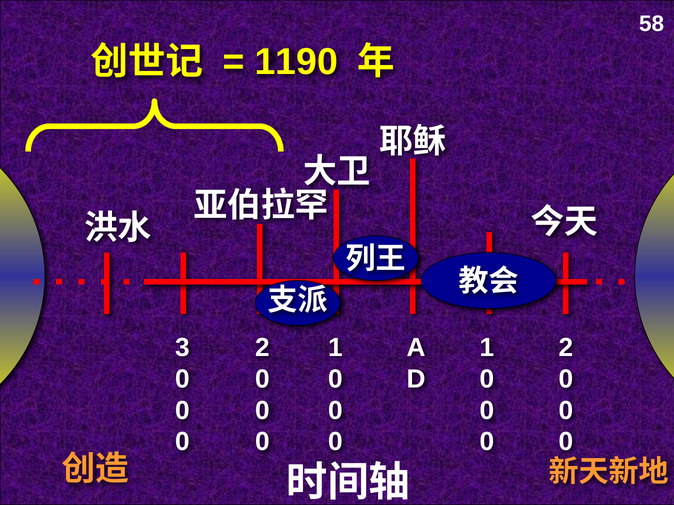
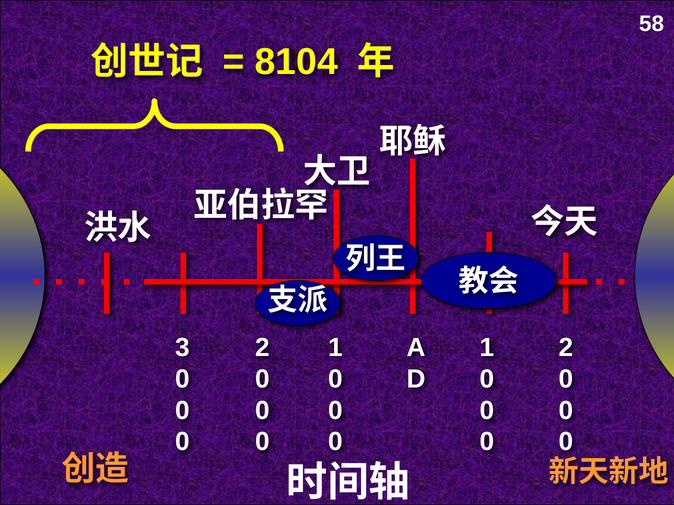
1190: 1190 -> 8104
